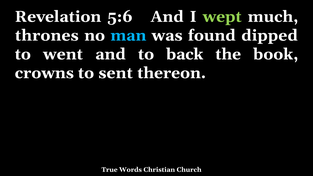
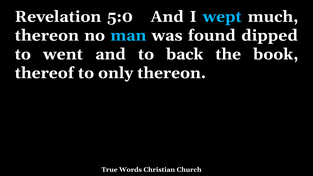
5:6: 5:6 -> 5:0
wept colour: light green -> light blue
thrones at (47, 35): thrones -> thereon
crowns: crowns -> thereof
sent: sent -> only
